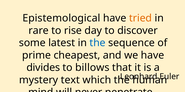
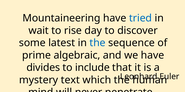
Epistemological: Epistemological -> Mountaineering
tried colour: orange -> blue
rare: rare -> wait
cheapest: cheapest -> algebraic
billows: billows -> include
